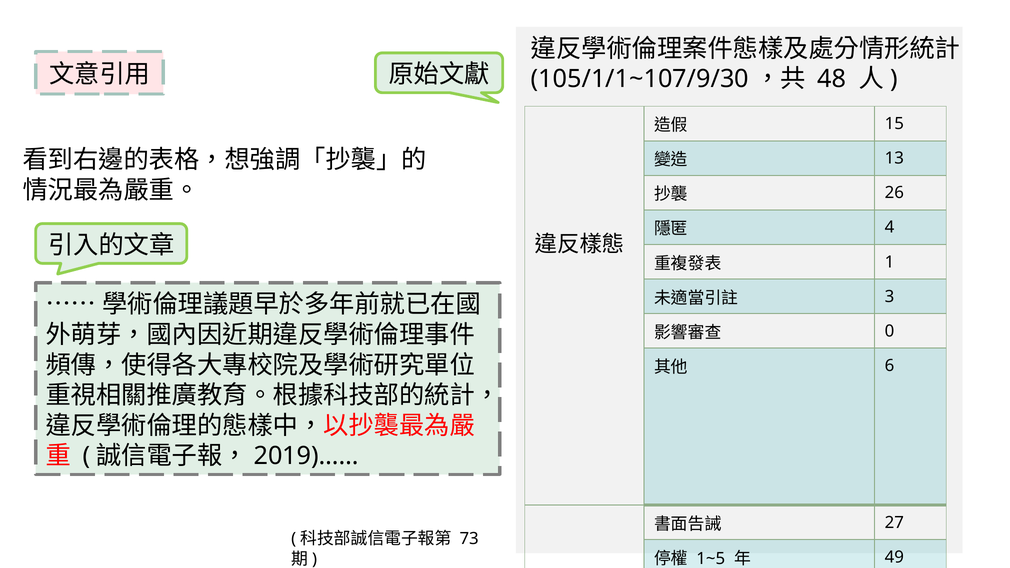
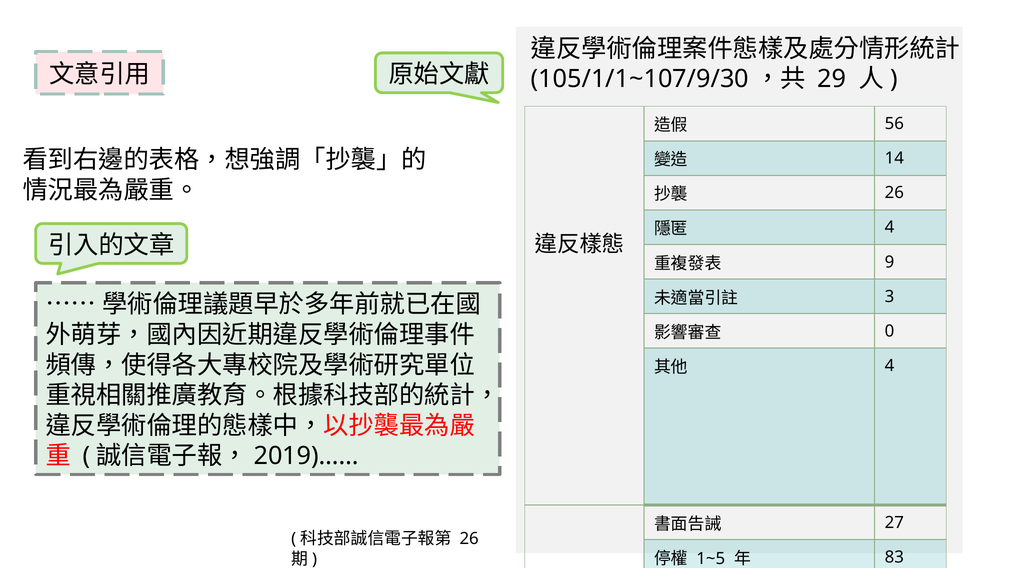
48: 48 -> 29
15: 15 -> 56
13: 13 -> 14
1 at (890, 262): 1 -> 9
6 at (890, 366): 6 -> 4
73 at (469, 539): 73 -> 26
49: 49 -> 83
